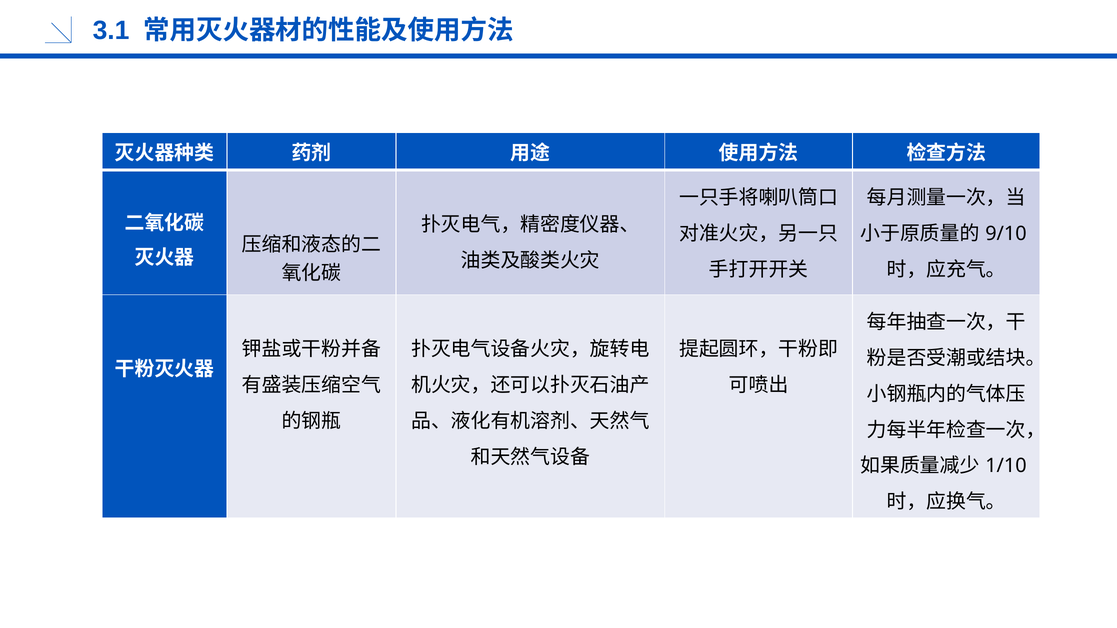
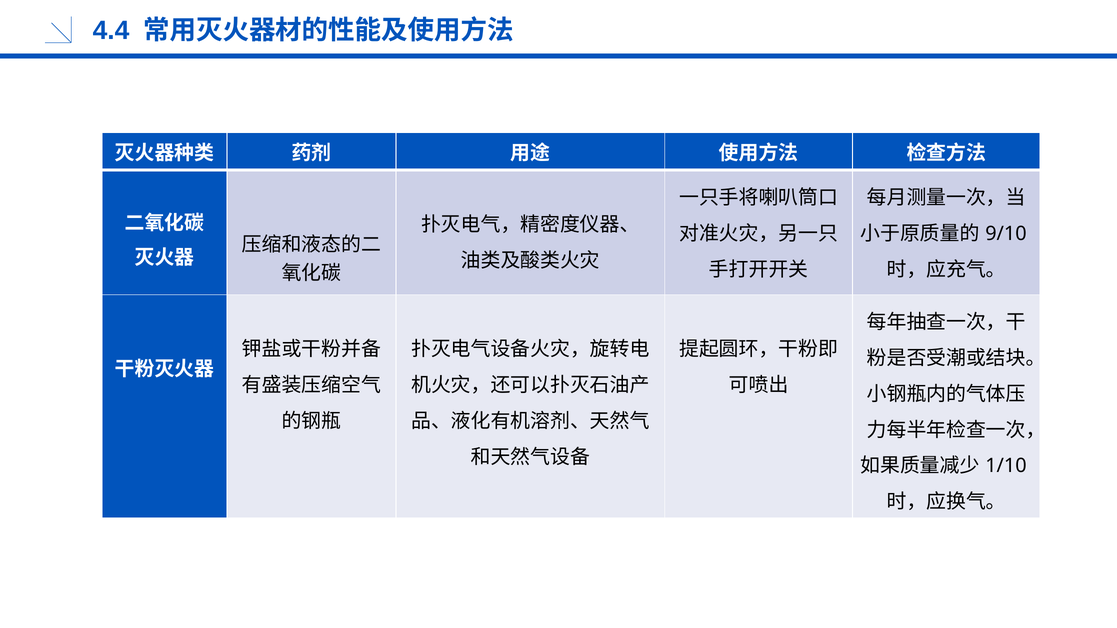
3.1: 3.1 -> 4.4
